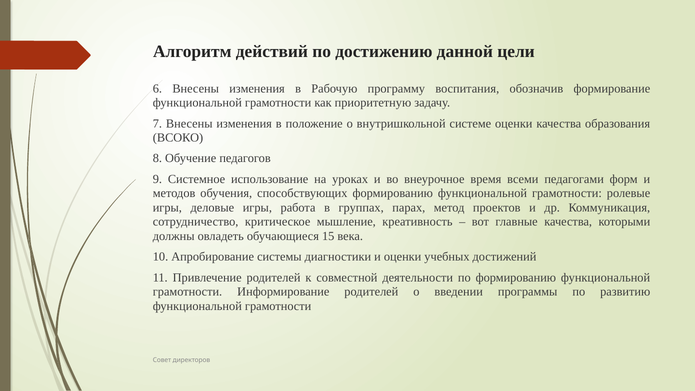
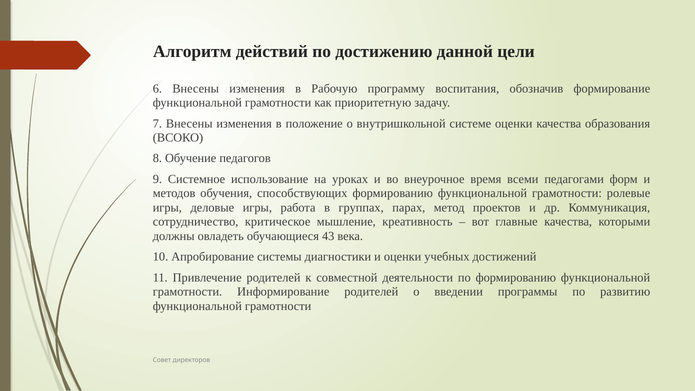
15: 15 -> 43
